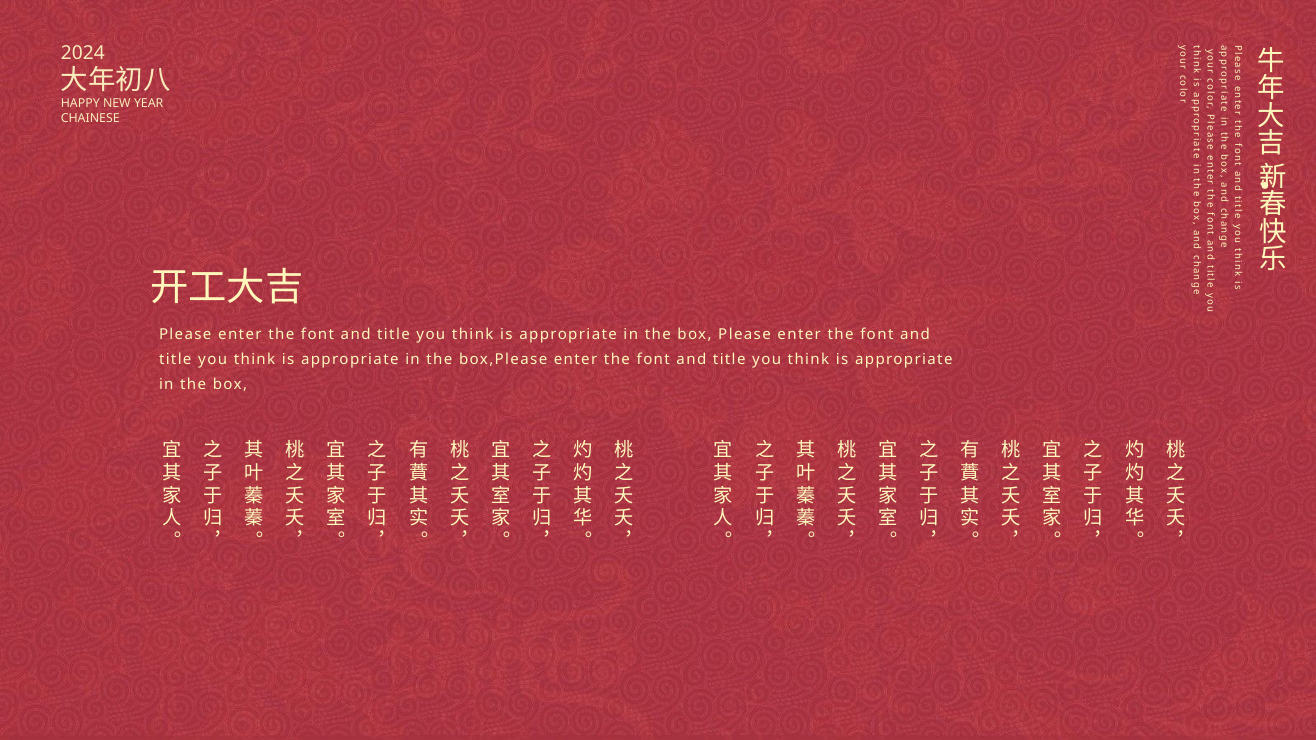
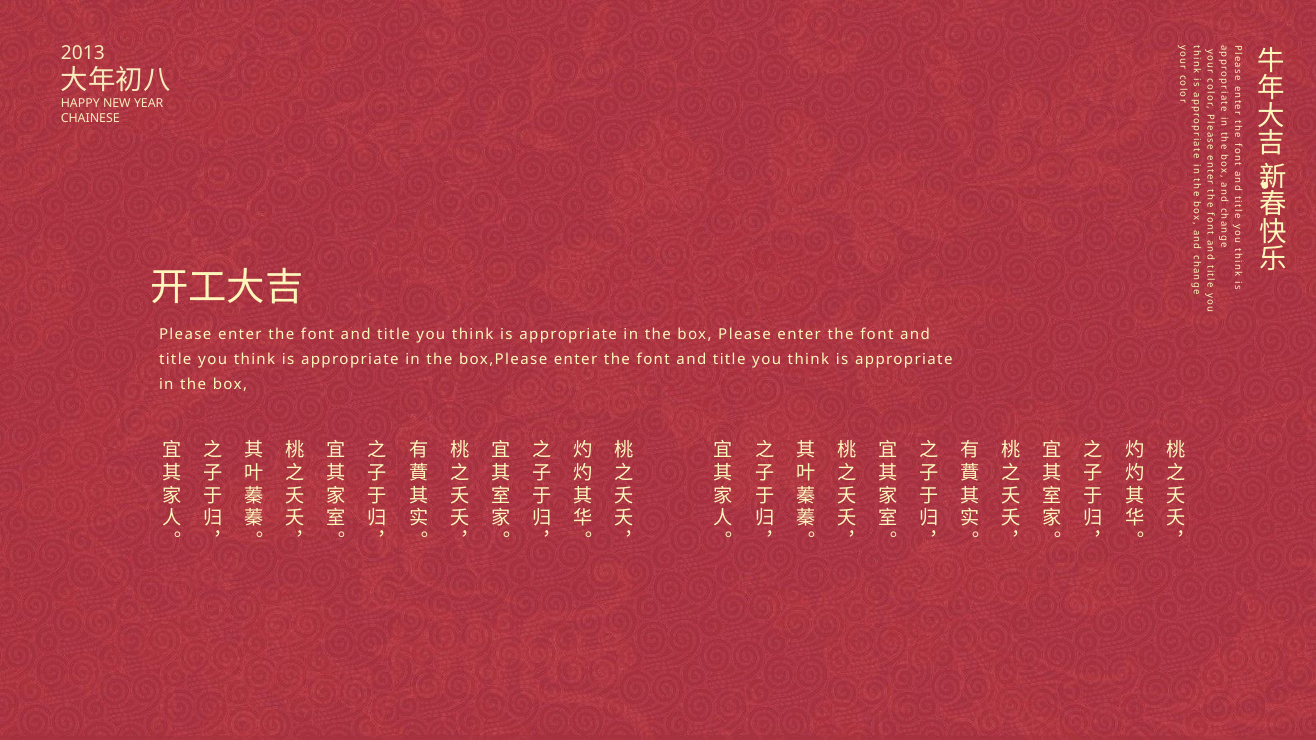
2024: 2024 -> 2013
